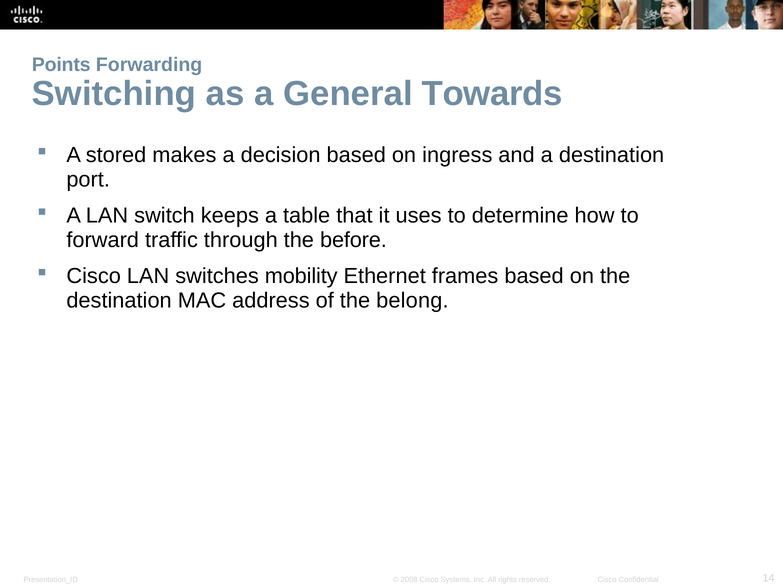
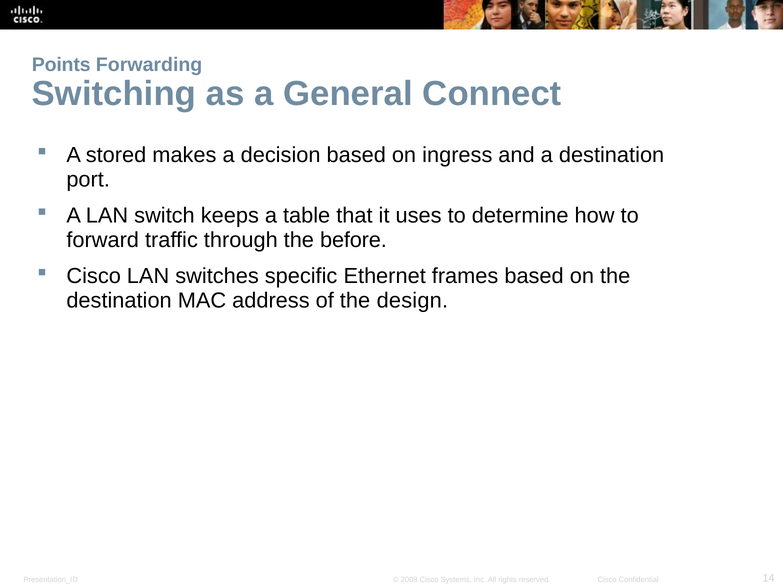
Towards: Towards -> Connect
mobility: mobility -> specific
belong: belong -> design
